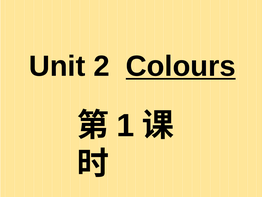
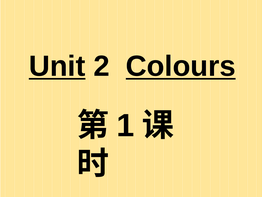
Unit underline: none -> present
